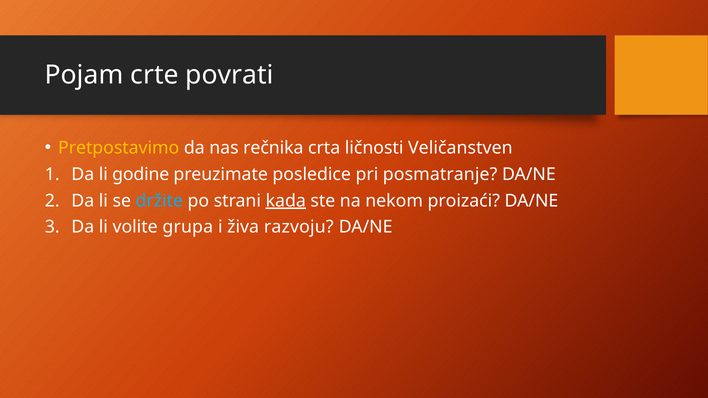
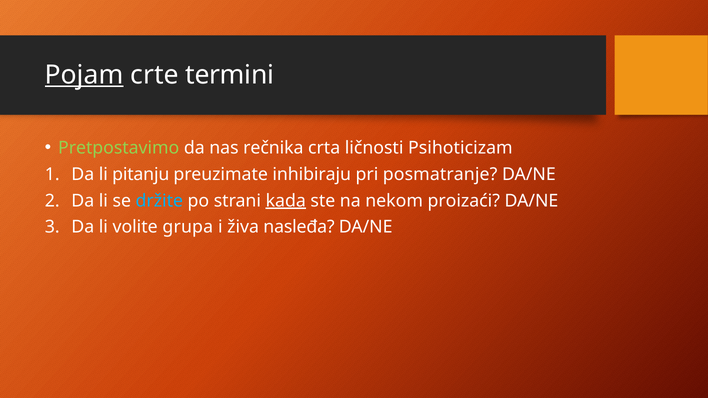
Pojam underline: none -> present
povrati: povrati -> termini
Pretpostavimo colour: yellow -> light green
Veličanstven: Veličanstven -> Psihoticizam
godine: godine -> pitanju
posledice: posledice -> inhibiraju
razvoju: razvoju -> nasleđa
